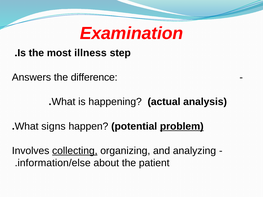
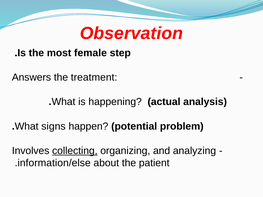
Examination: Examination -> Observation
illness: illness -> female
difference: difference -> treatment
problem underline: present -> none
